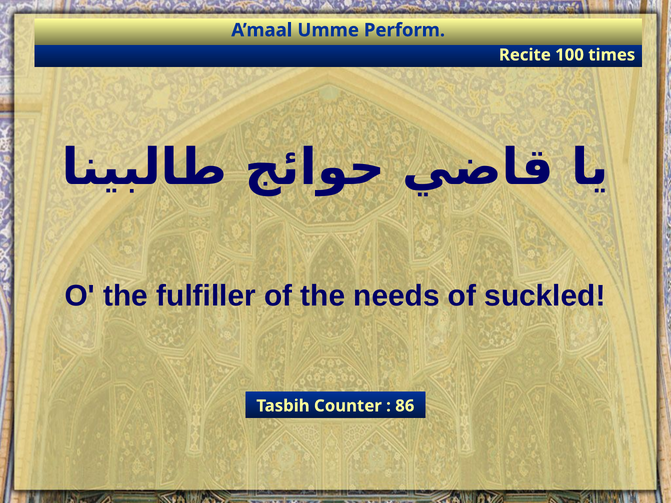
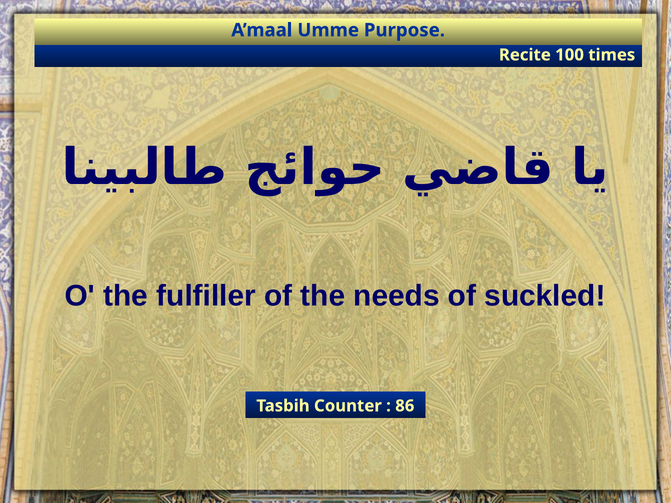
Perform: Perform -> Purpose
